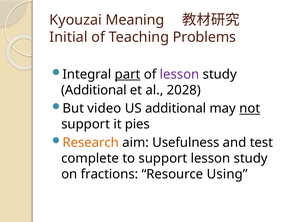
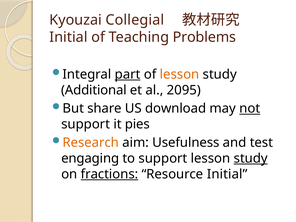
Meaning: Meaning -> Collegial
lesson at (180, 74) colour: purple -> orange
2028: 2028 -> 2095
video: video -> share
US additional: additional -> download
complete: complete -> engaging
study at (251, 158) underline: none -> present
fractions underline: none -> present
Resource Using: Using -> Initial
